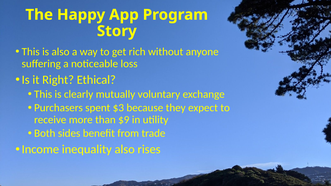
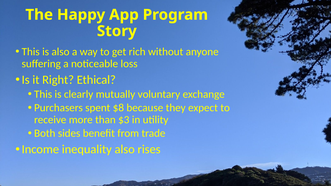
$3: $3 -> $8
$9: $9 -> $3
